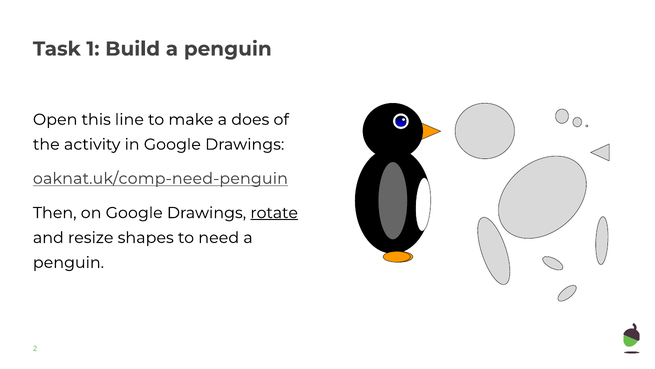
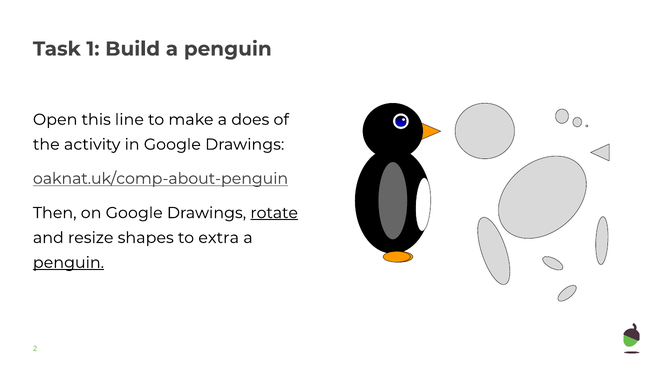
oaknat.uk/comp-need-penguin: oaknat.uk/comp-need-penguin -> oaknat.uk/comp-about-penguin
need: need -> extra
penguin at (68, 262) underline: none -> present
